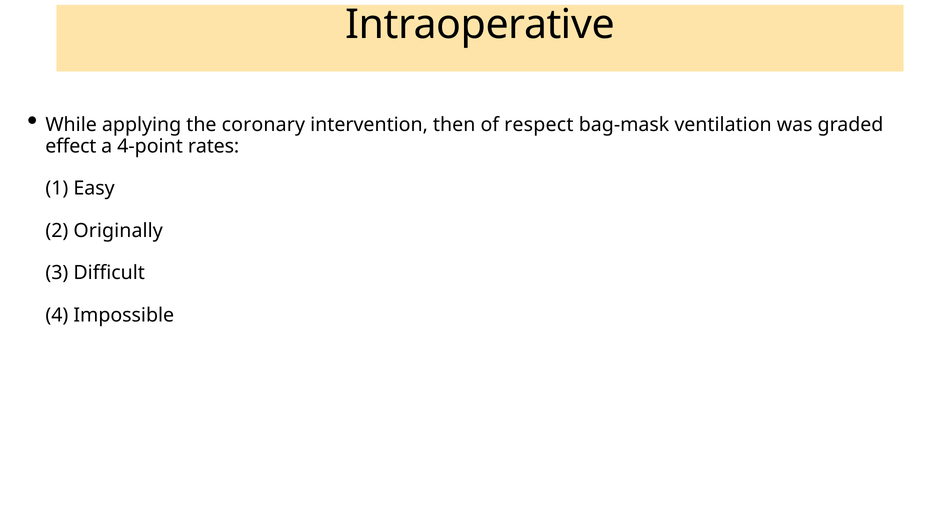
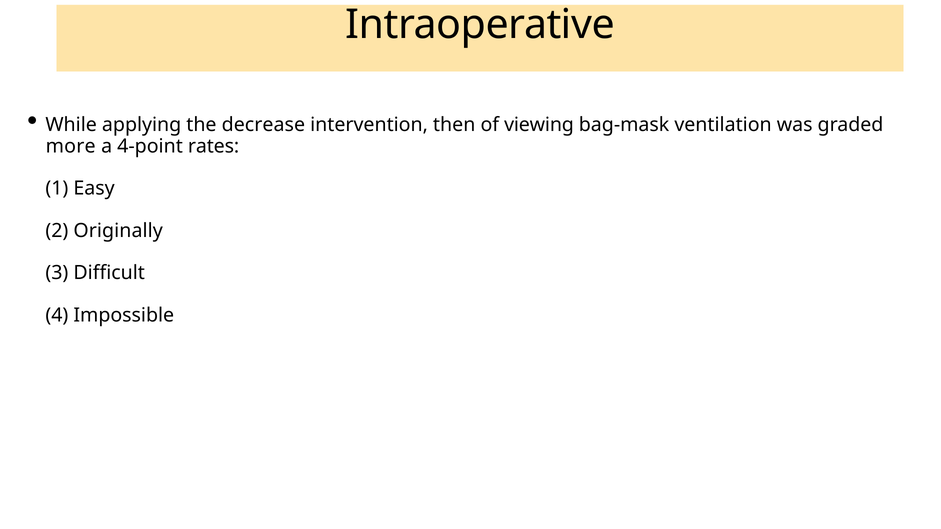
coronary: coronary -> decrease
respect: respect -> viewing
effect: effect -> more
